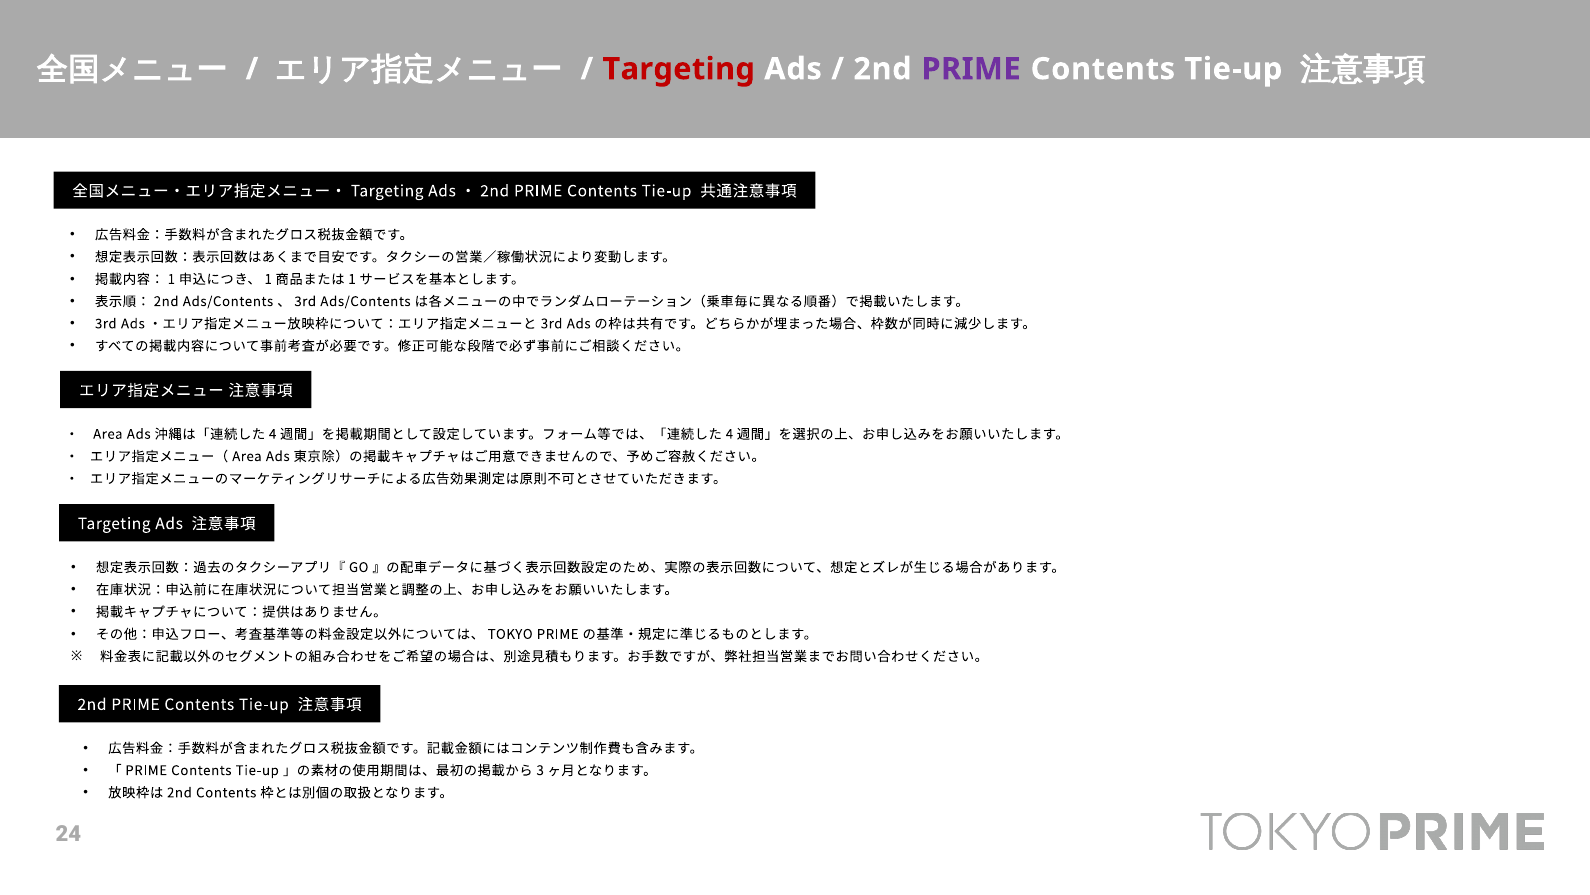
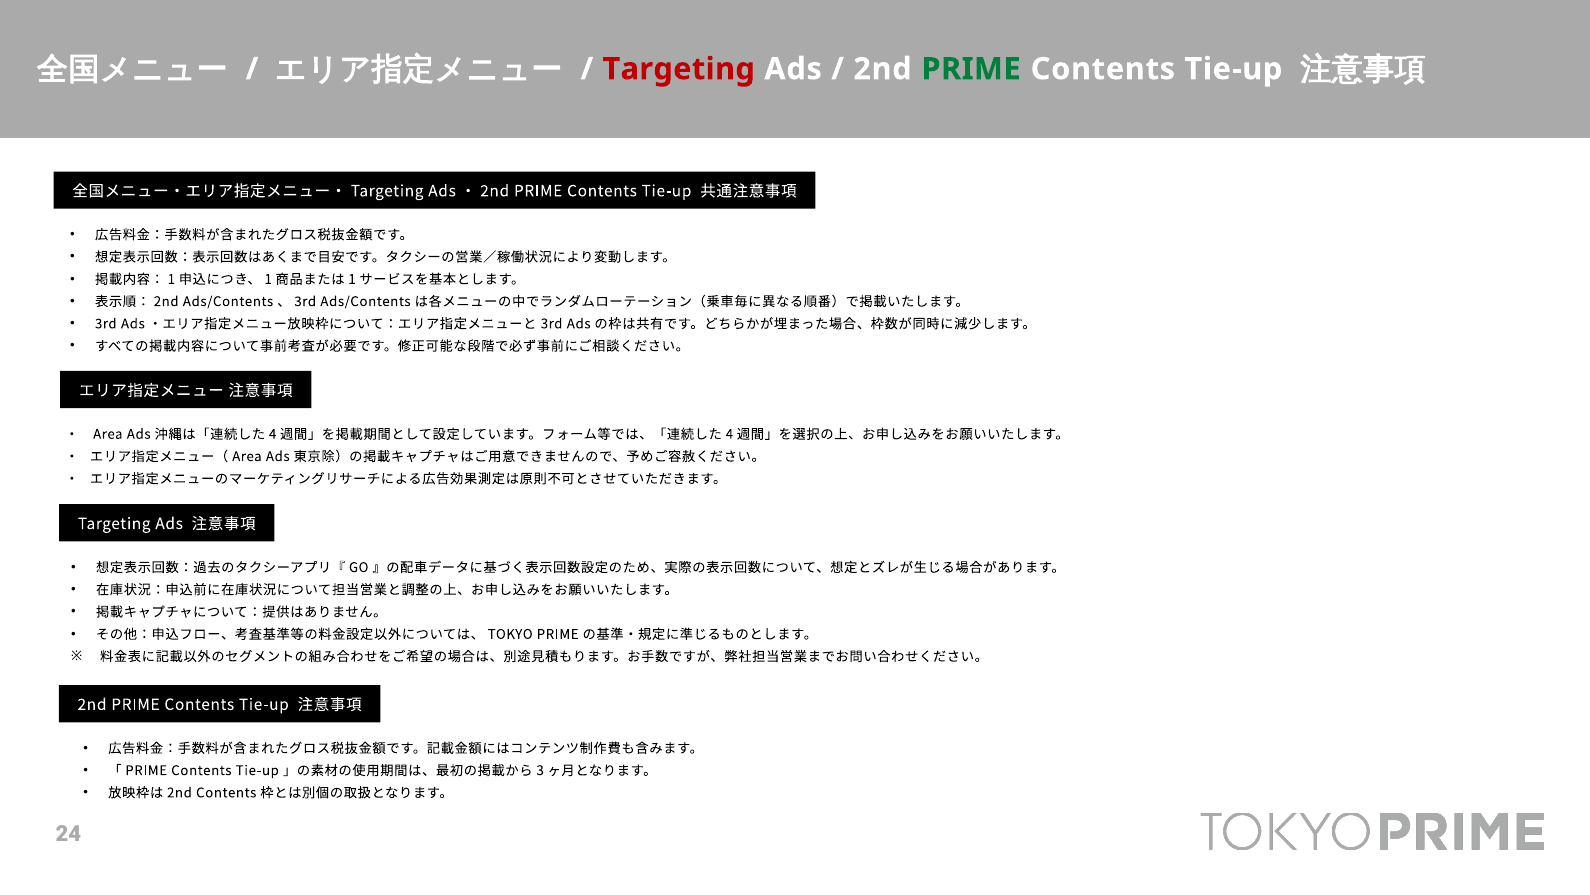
PRIME at (971, 69) colour: purple -> green
